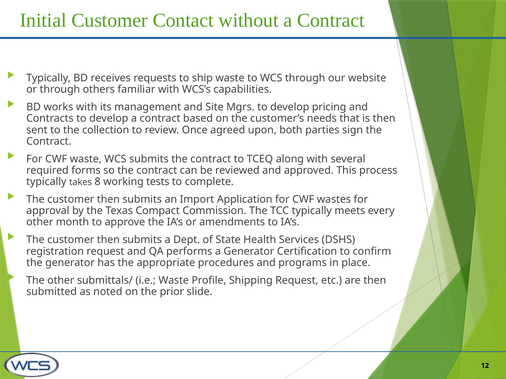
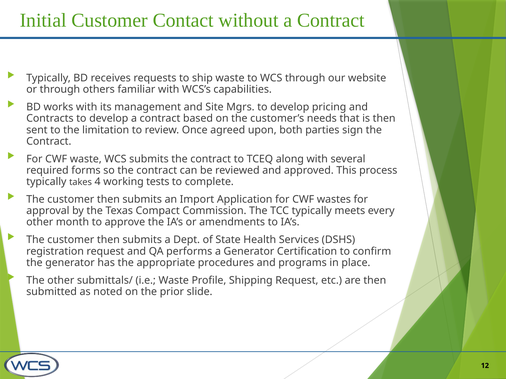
collection: collection -> limitation
8: 8 -> 4
